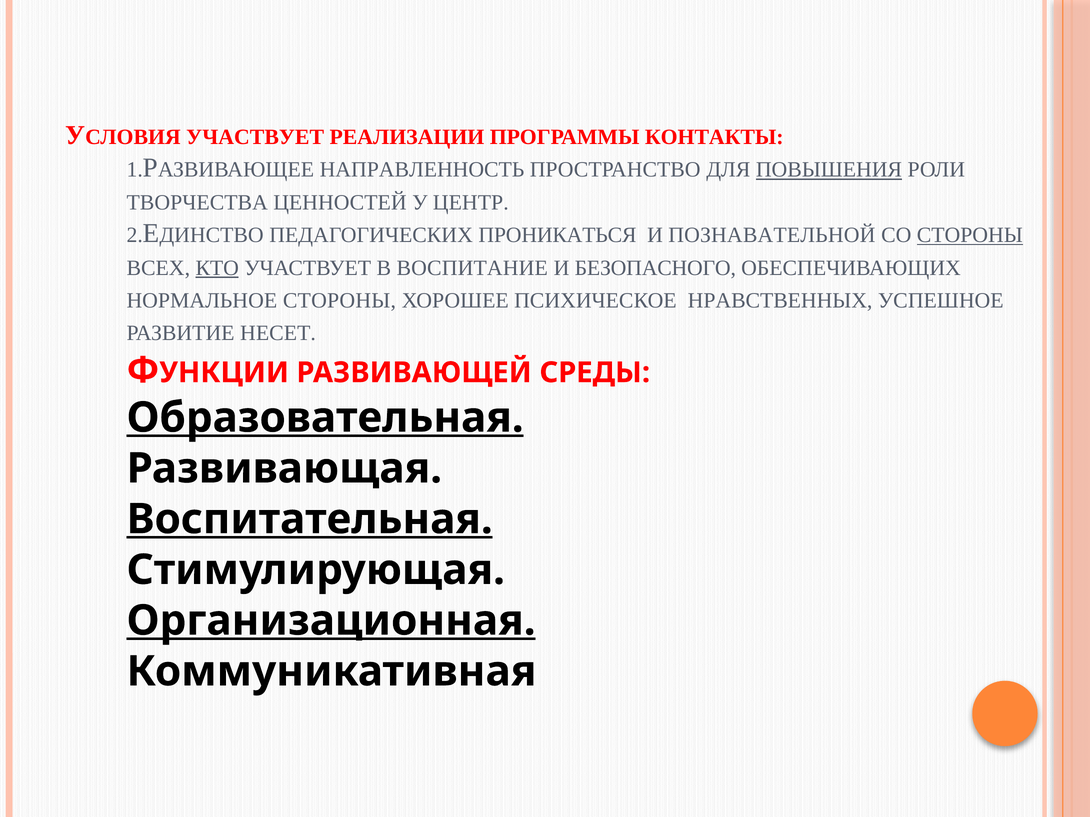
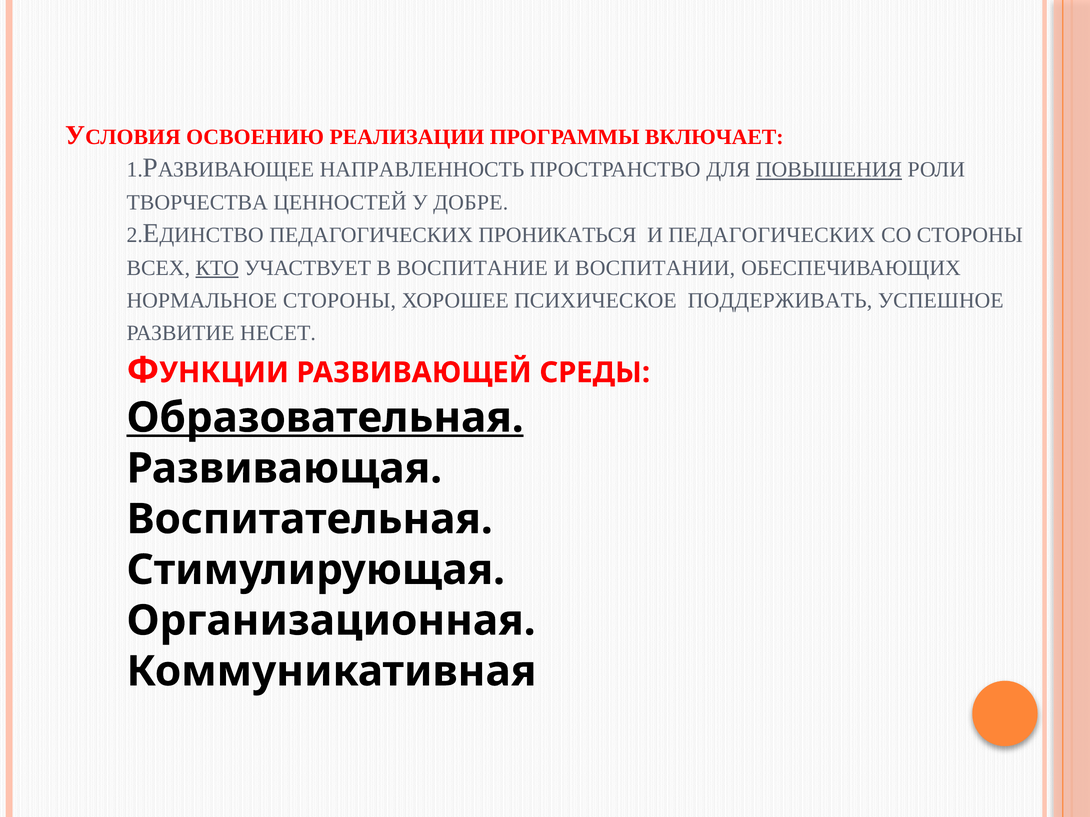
УЧАСТВУЕТ at (255, 137): УЧАСТВУЕТ -> ОСВОЕНИЮ
КОНТАКТЫ: КОНТАКТЫ -> ВКЛЮЧАЕТ
ЦЕНТР: ЦЕНТР -> ДОБРЕ
И ПОЗНАВАТЕЛЬНОЙ: ПОЗНАВАТЕЛЬНОЙ -> ПЕДАГОГИЧЕСКИХ
СТОРОНЫ at (970, 235) underline: present -> none
БЕЗОПАСНОГО: БЕЗОПАСНОГО -> ВОСПИТАНИИ
НРАВСТВЕННЫХ: НРАВСТВЕННЫХ -> ПОДДЕРЖИВАТЬ
Воспитательная underline: present -> none
Организационная underline: present -> none
